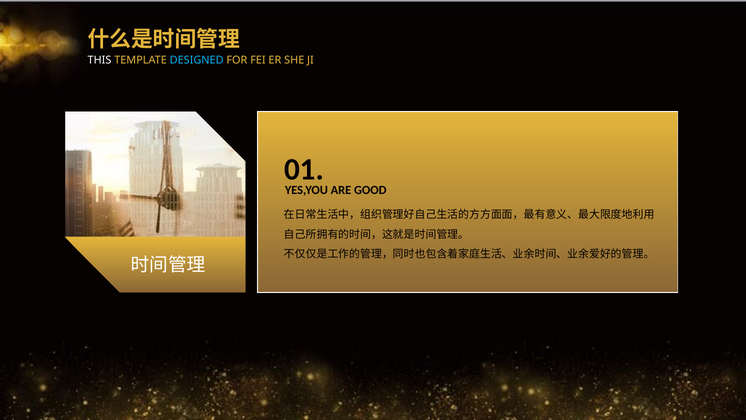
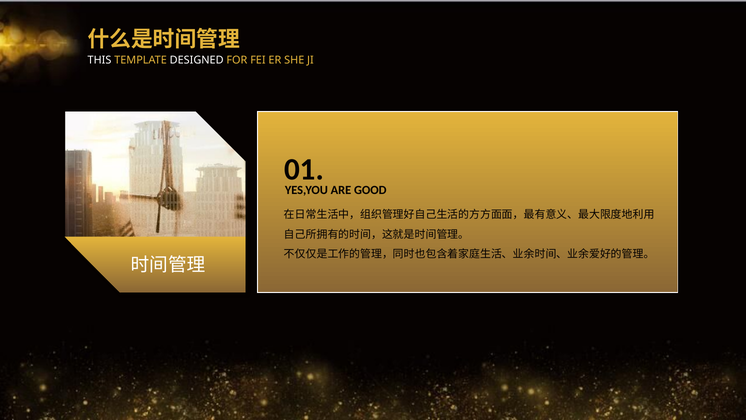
DESIGNED colour: light blue -> white
